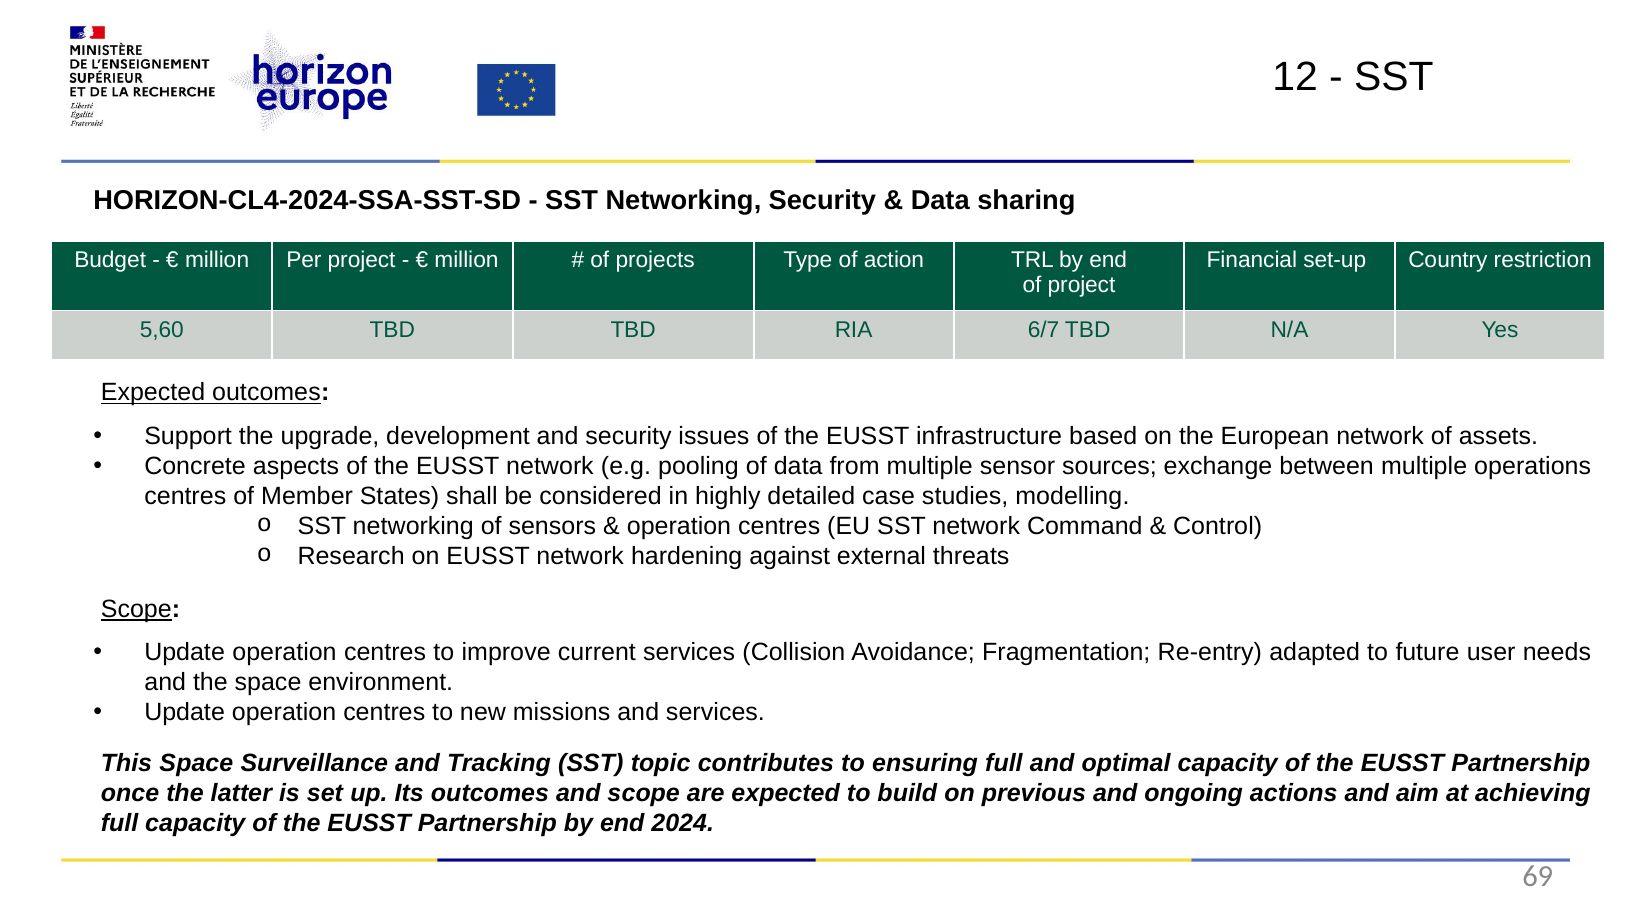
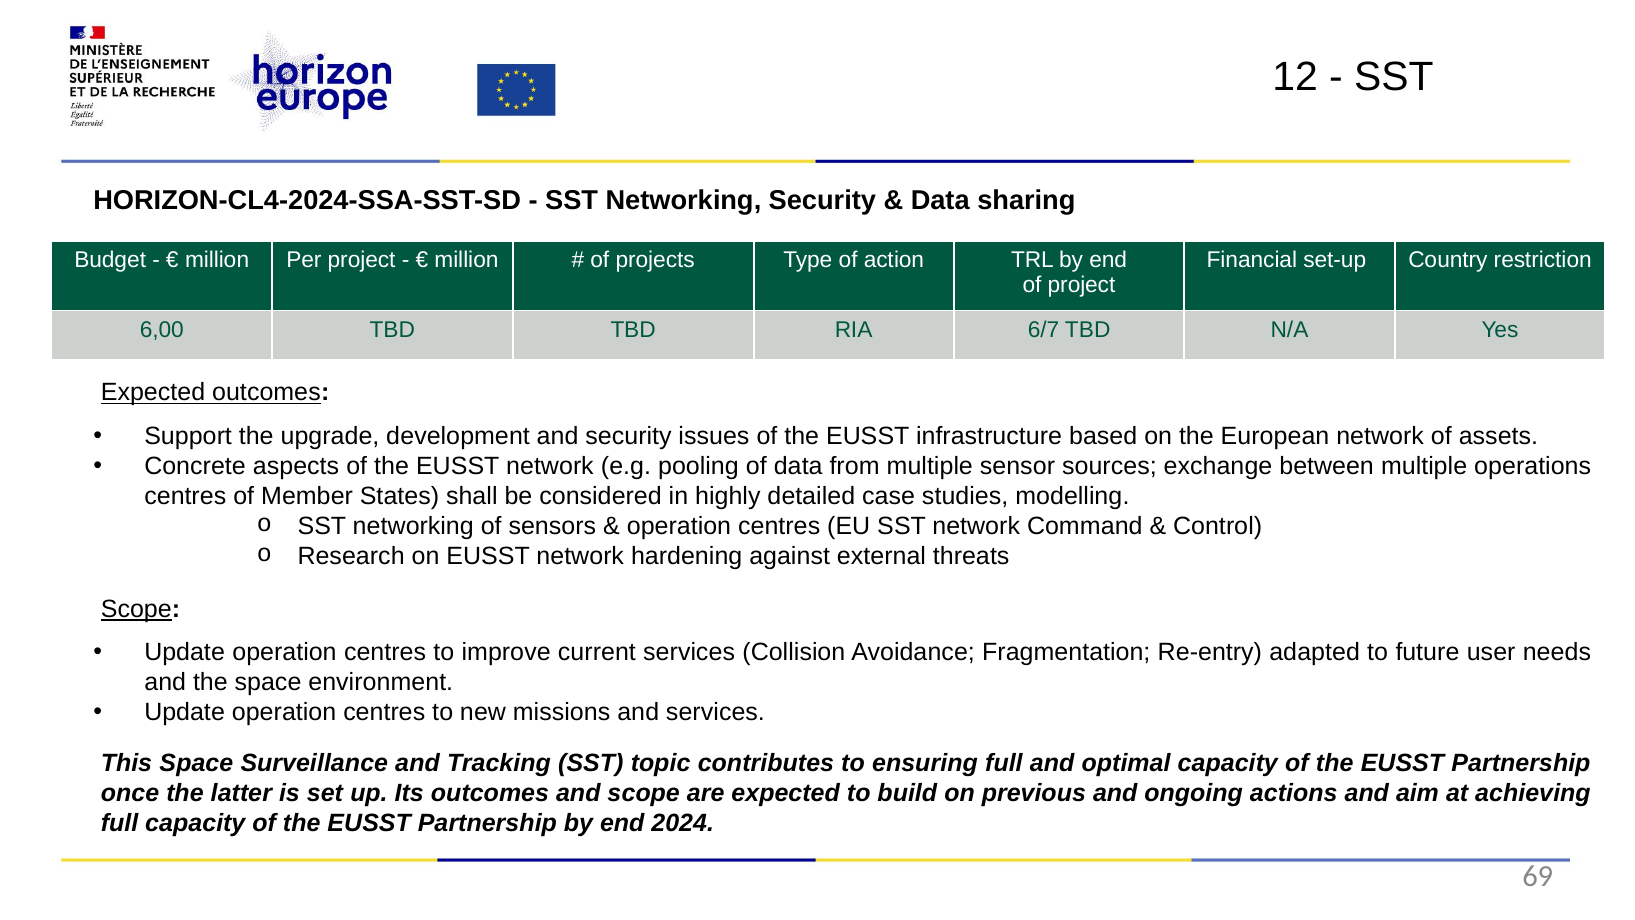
5,60: 5,60 -> 6,00
